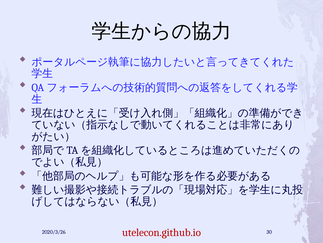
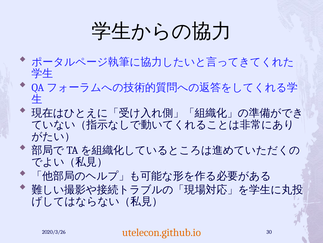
utelecon.github.io colour: red -> orange
